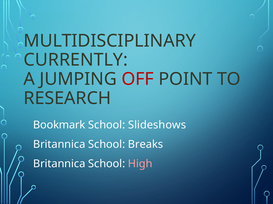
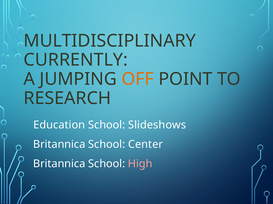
OFF colour: red -> orange
Bookmark: Bookmark -> Education
Breaks: Breaks -> Center
